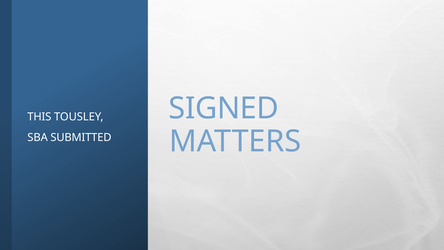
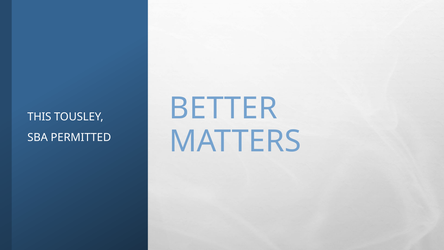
SIGNED: SIGNED -> BETTER
SUBMITTED: SUBMITTED -> PERMITTED
